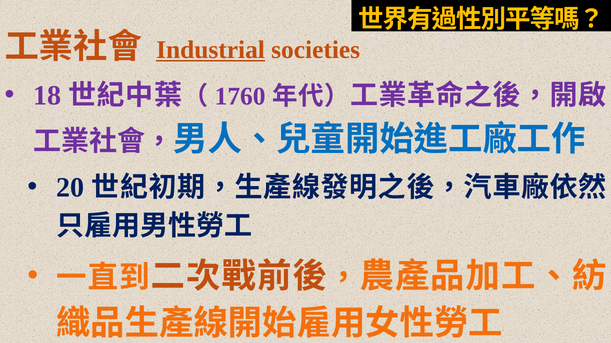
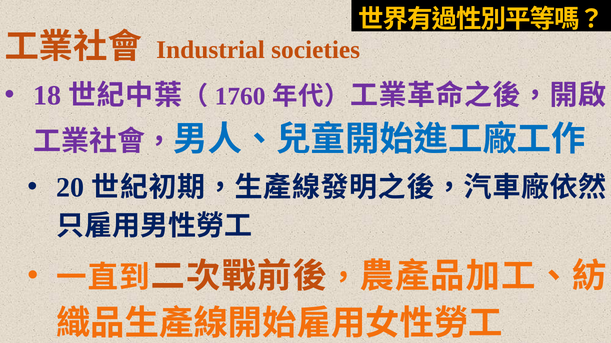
Industrial underline: present -> none
